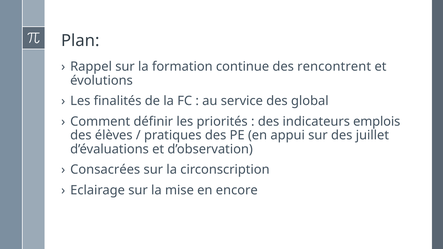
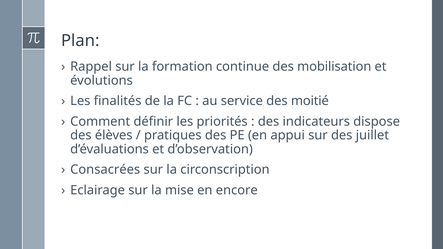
rencontrent: rencontrent -> mobilisation
global: global -> moitié
emplois: emplois -> dispose
